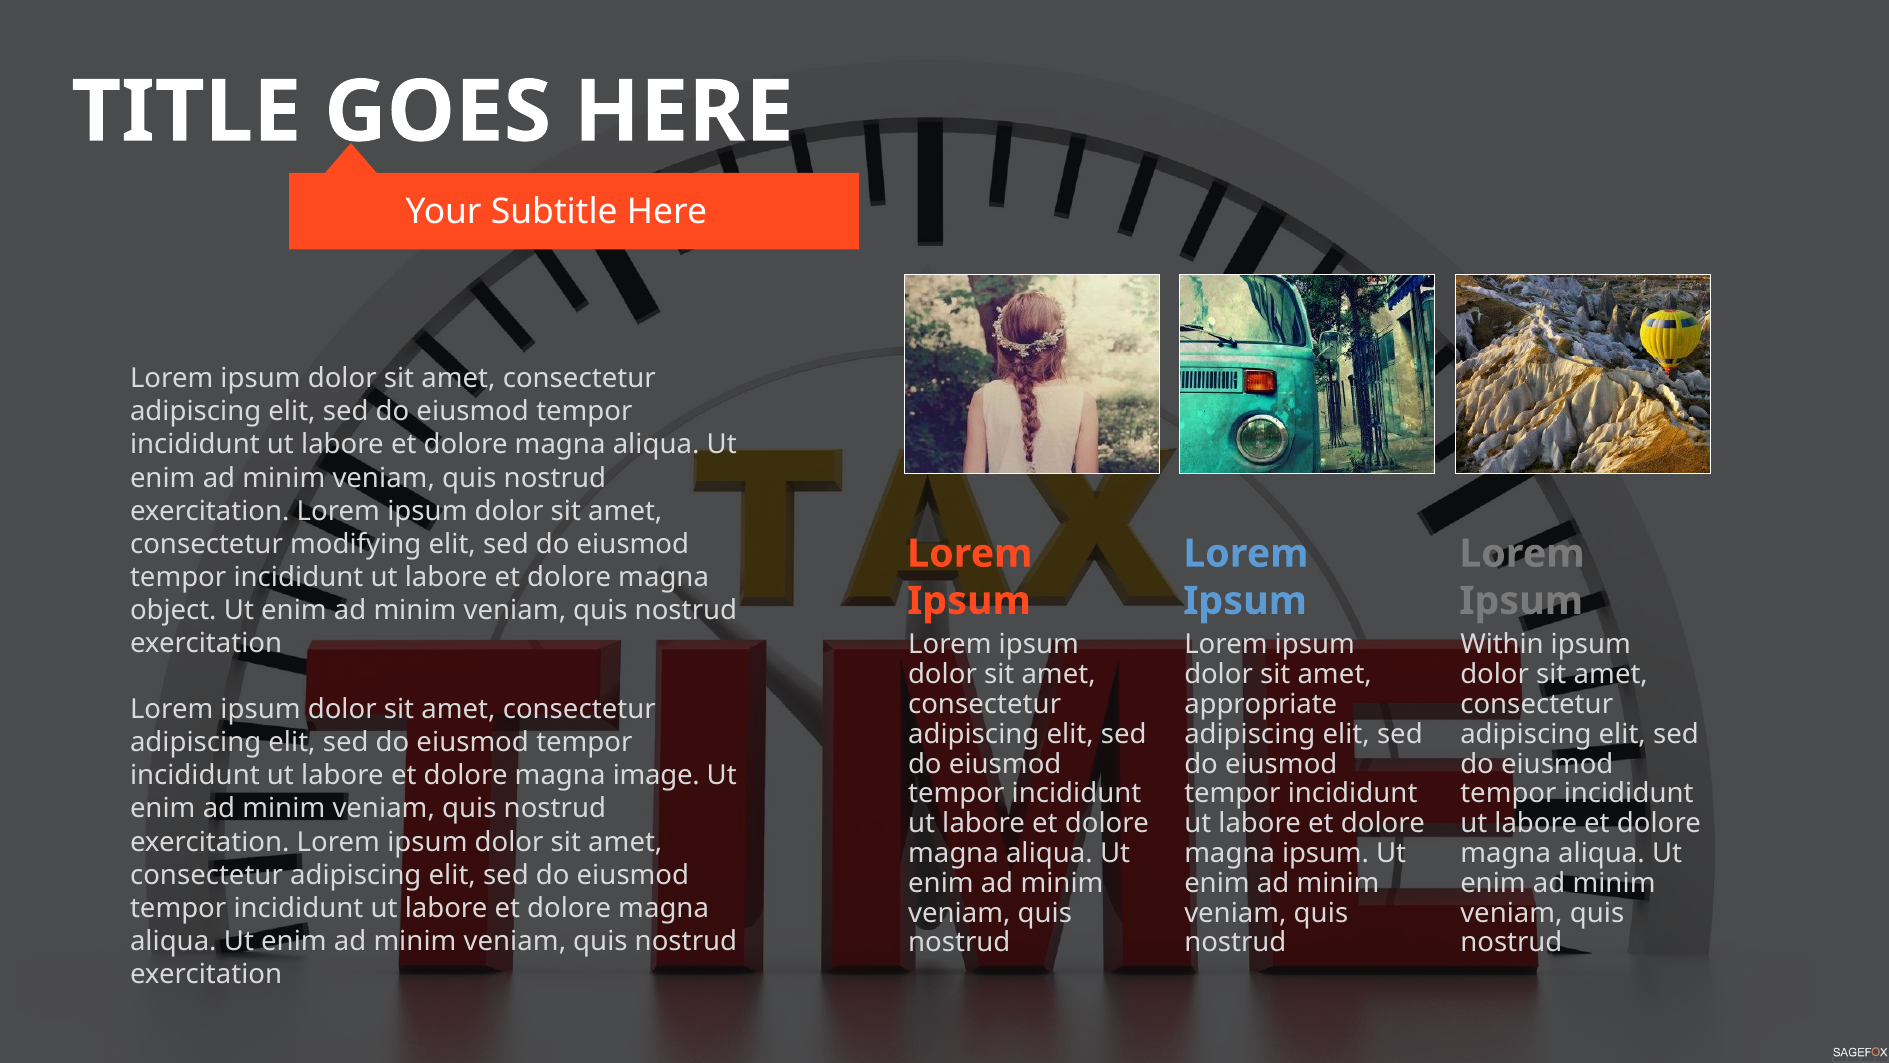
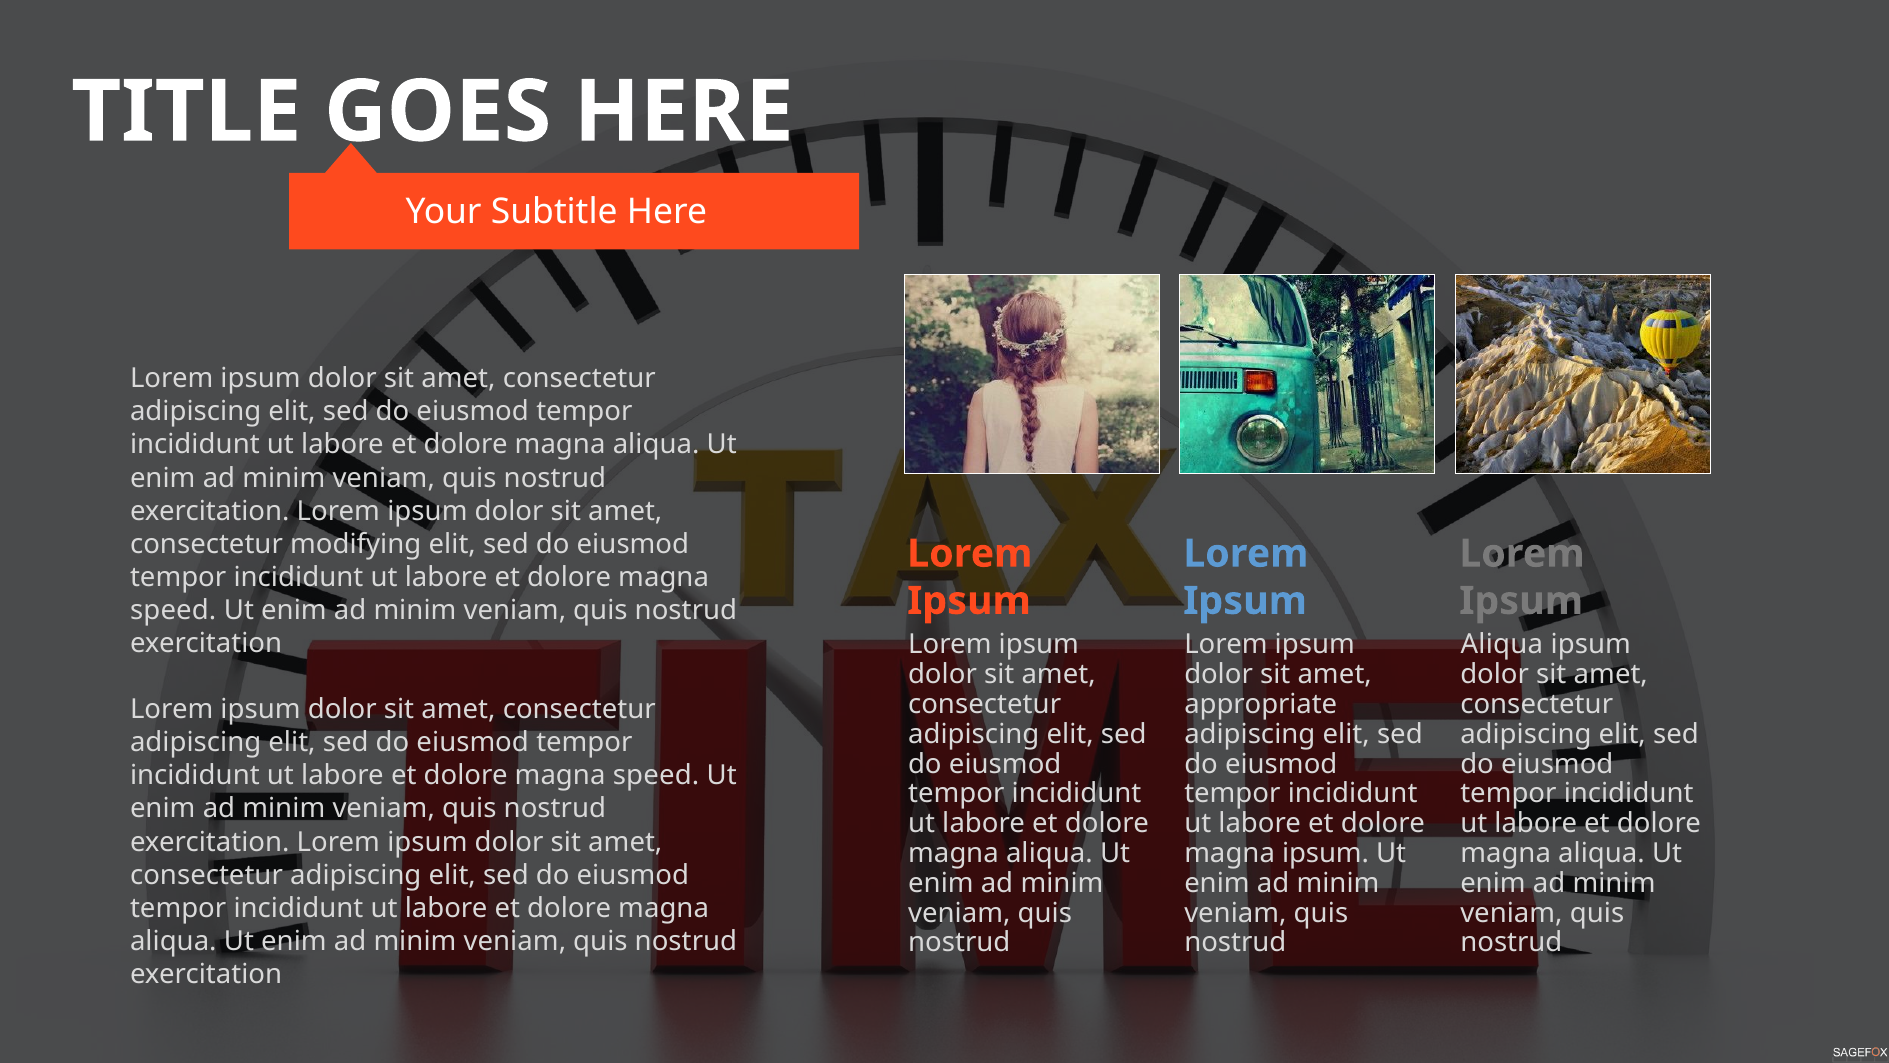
object at (173, 610): object -> speed
Within at (1502, 645): Within -> Aliqua
image at (656, 775): image -> speed
